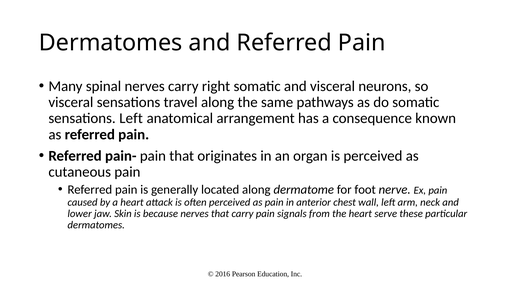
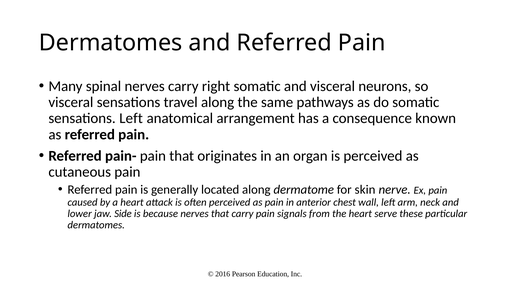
foot: foot -> skin
Skin: Skin -> Side
